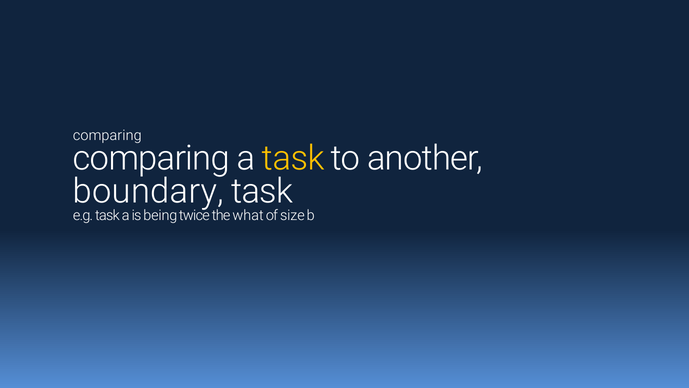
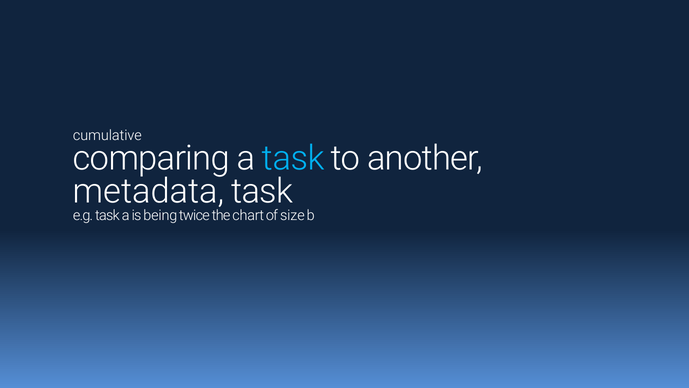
comparing at (107, 136): comparing -> cumulative
task at (293, 158) colour: yellow -> light blue
boundary: boundary -> metadata
what: what -> chart
